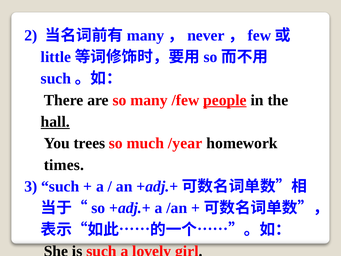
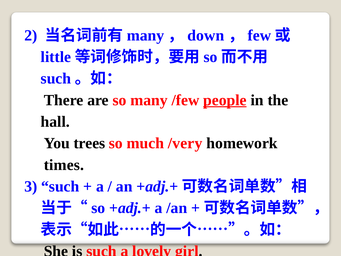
never: never -> down
hall underline: present -> none
/year: /year -> /very
